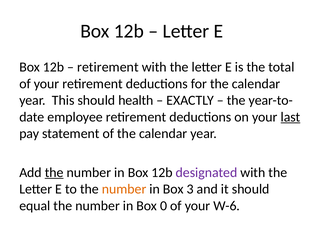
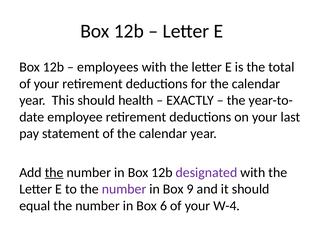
retirement at (108, 67): retirement -> employees
last underline: present -> none
number at (124, 189) colour: orange -> purple
3: 3 -> 9
0: 0 -> 6
W-6: W-6 -> W-4
